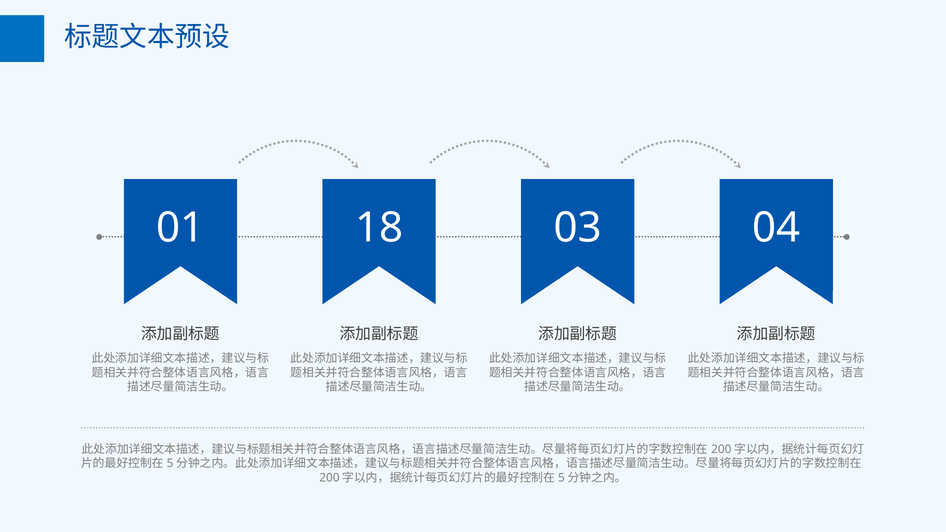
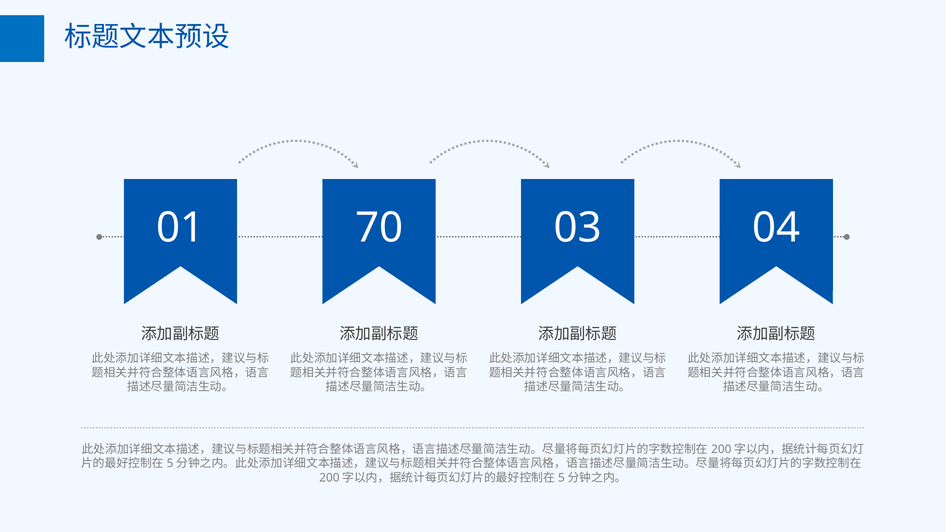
18: 18 -> 70
